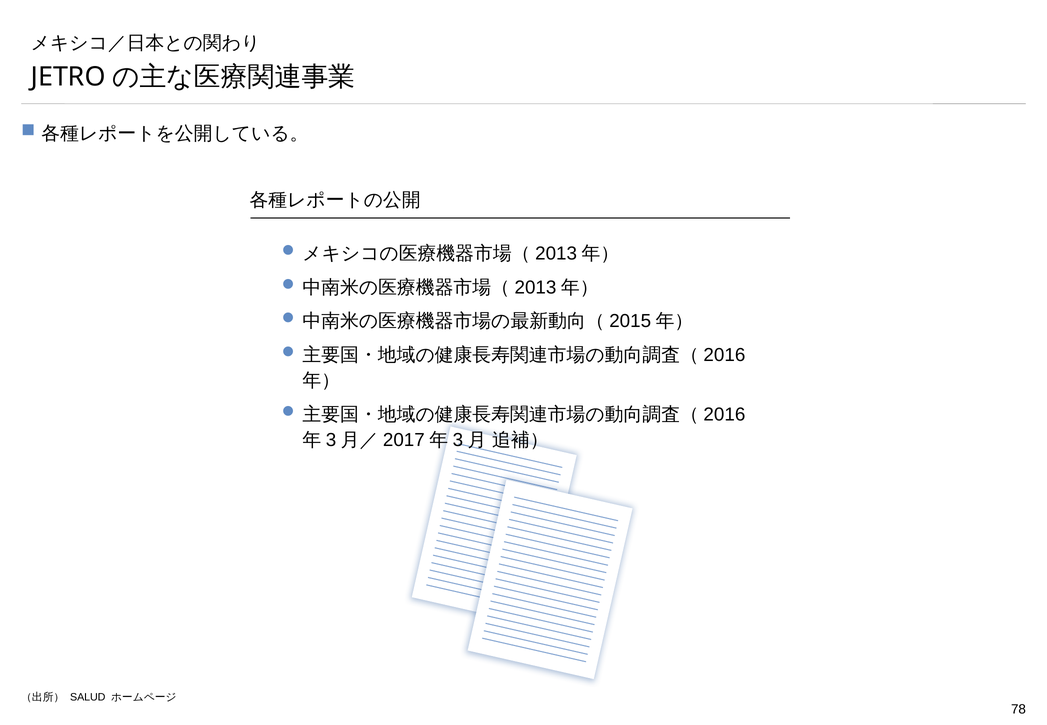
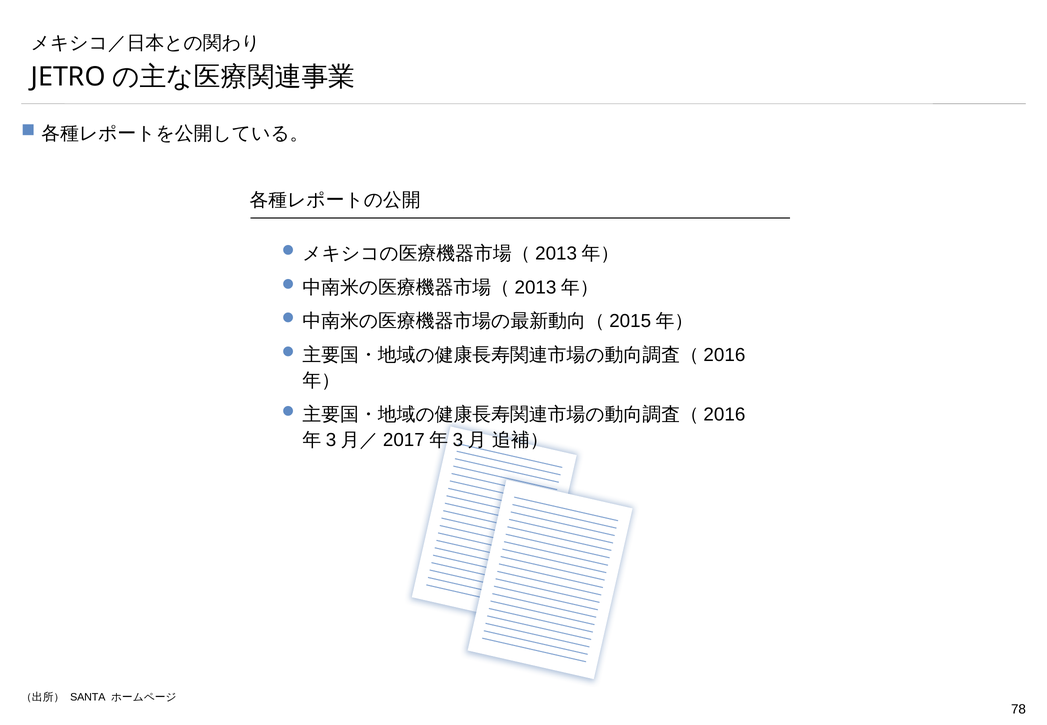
SALUD: SALUD -> SANTA
